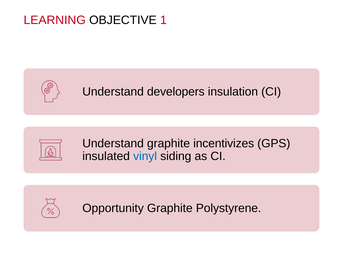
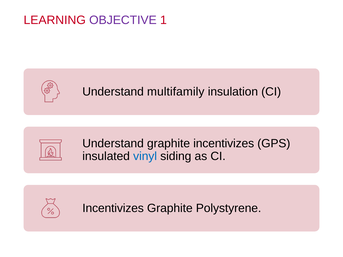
OBJECTIVE colour: black -> purple
developers: developers -> multifamily
Opportunity at (113, 208): Opportunity -> Incentivizes
